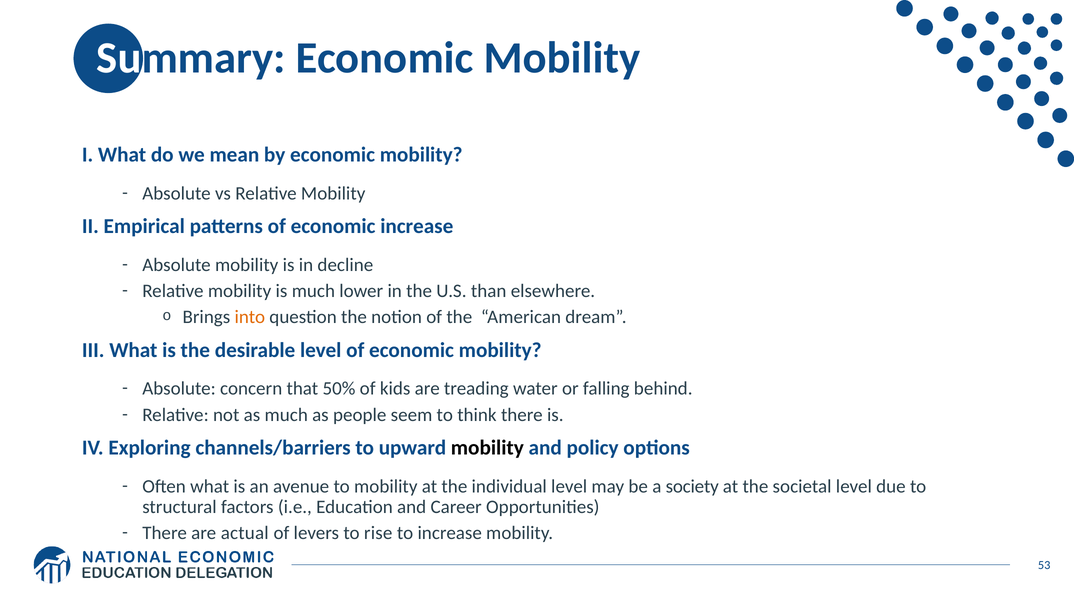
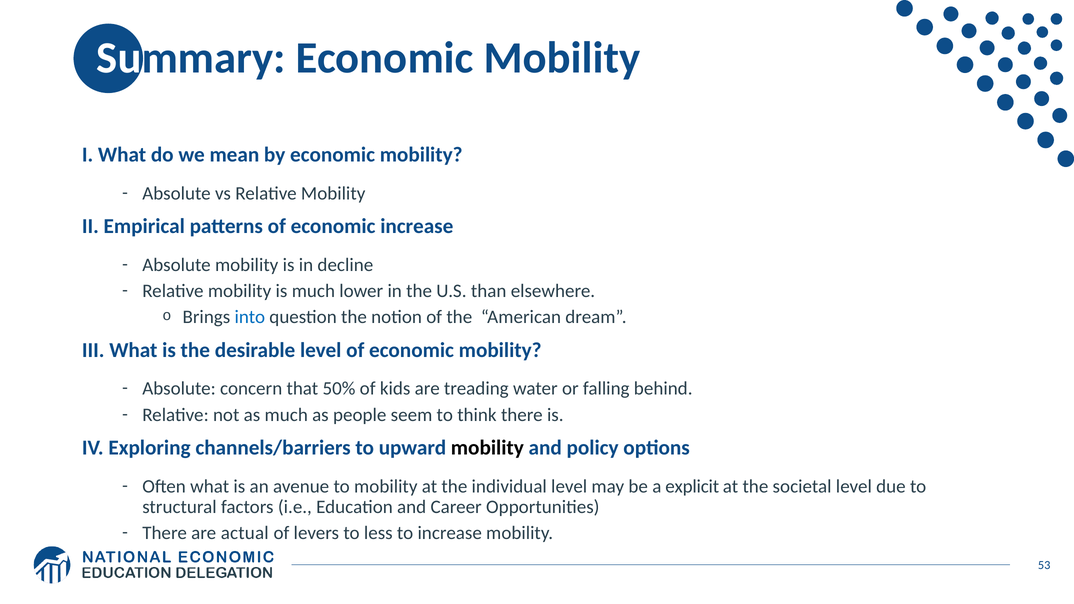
into colour: orange -> blue
society: society -> explicit
rise: rise -> less
